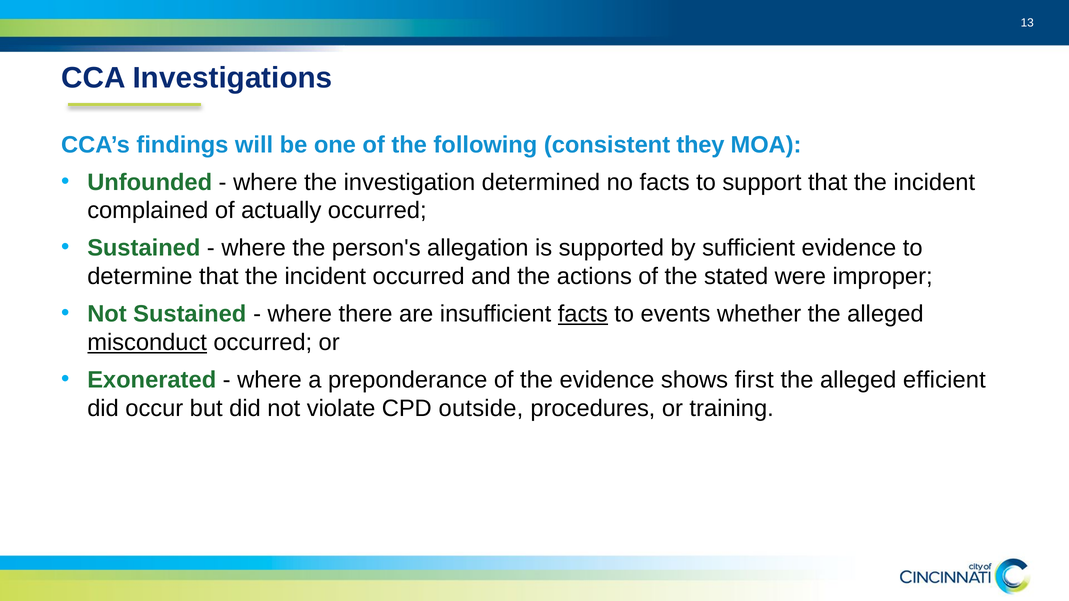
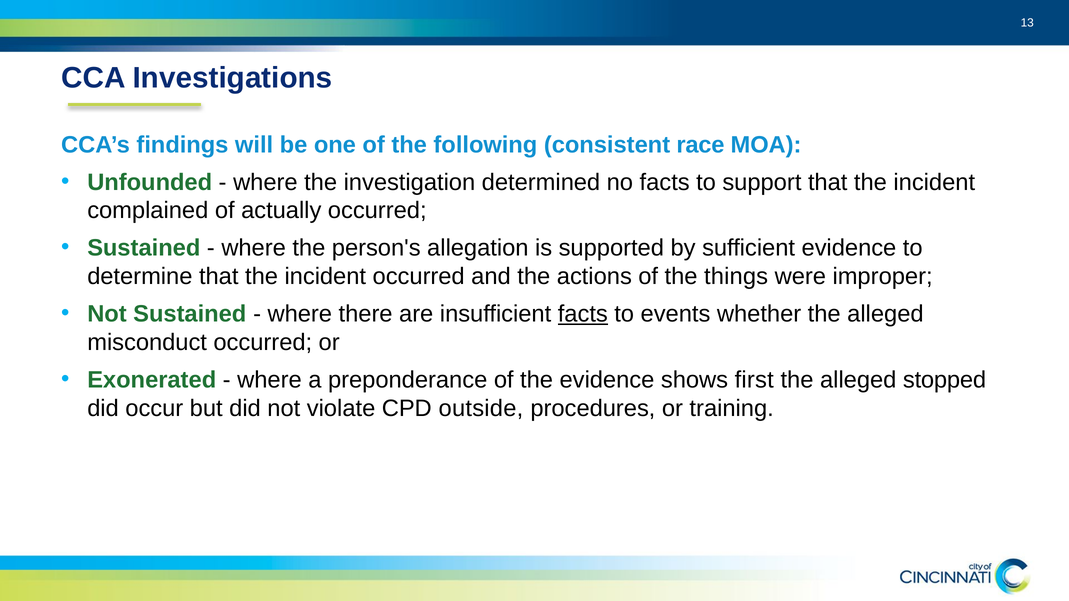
they: they -> race
stated: stated -> things
misconduct underline: present -> none
efficient: efficient -> stopped
